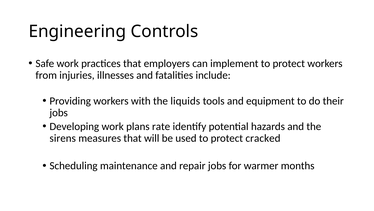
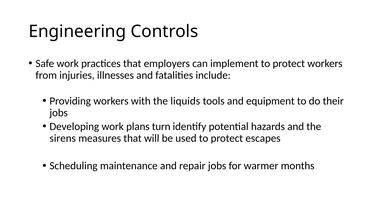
rate: rate -> turn
cracked: cracked -> escapes
